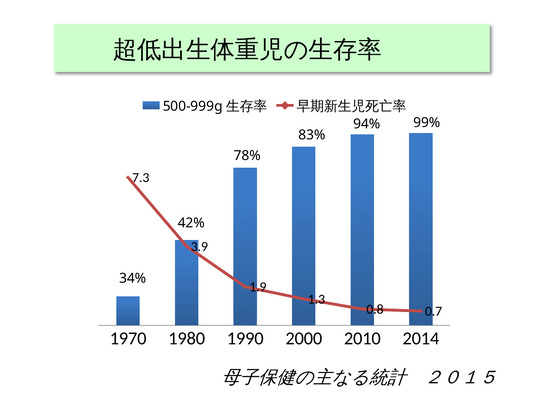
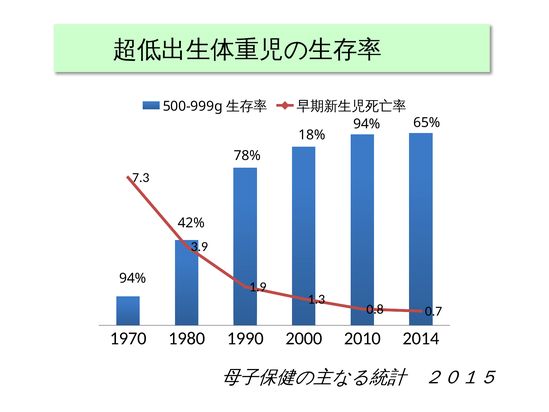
99%: 99% -> 65%
83%: 83% -> 18%
34% at (133, 278): 34% -> 94%
